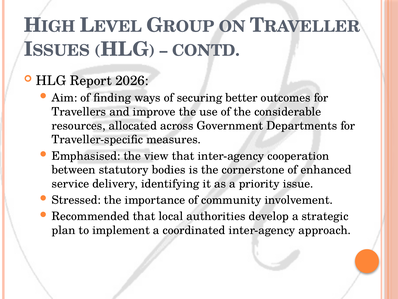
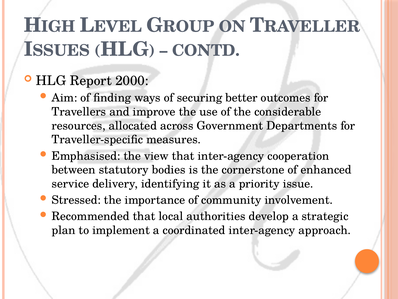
2026: 2026 -> 2000
